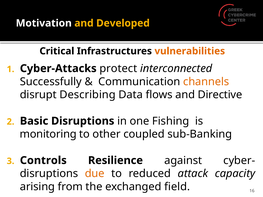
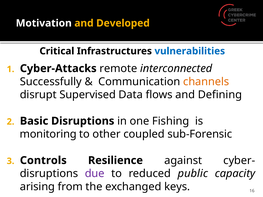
vulnerabilities colour: orange -> blue
protect: protect -> remote
Describing: Describing -> Supervised
Directive: Directive -> Defining
sub-Banking: sub-Banking -> sub-Forensic
due colour: orange -> purple
attack: attack -> public
field: field -> keys
